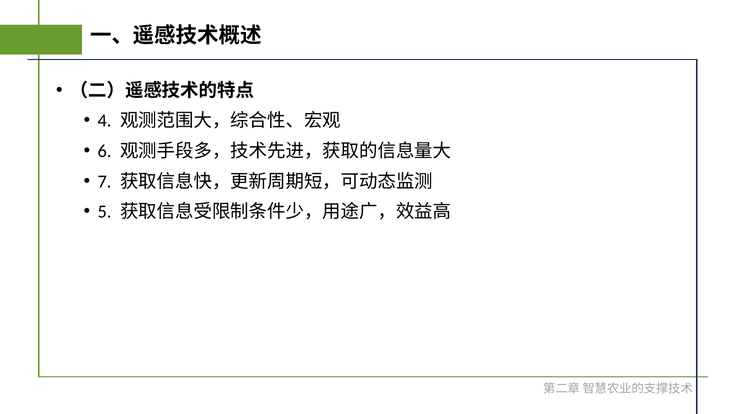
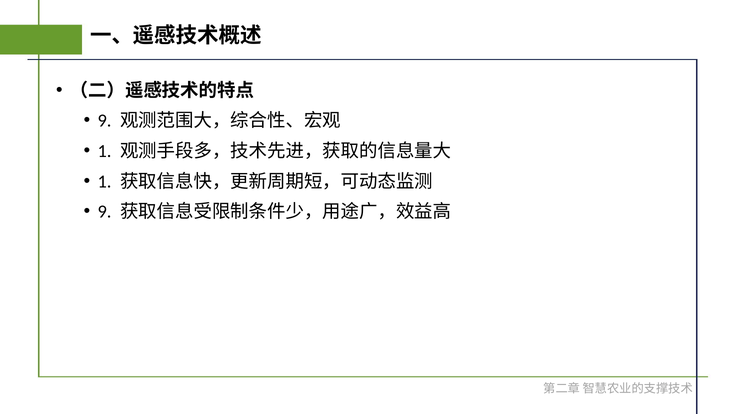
4 at (104, 121): 4 -> 9
6 at (104, 151): 6 -> 1
7 at (104, 182): 7 -> 1
5 at (104, 212): 5 -> 9
